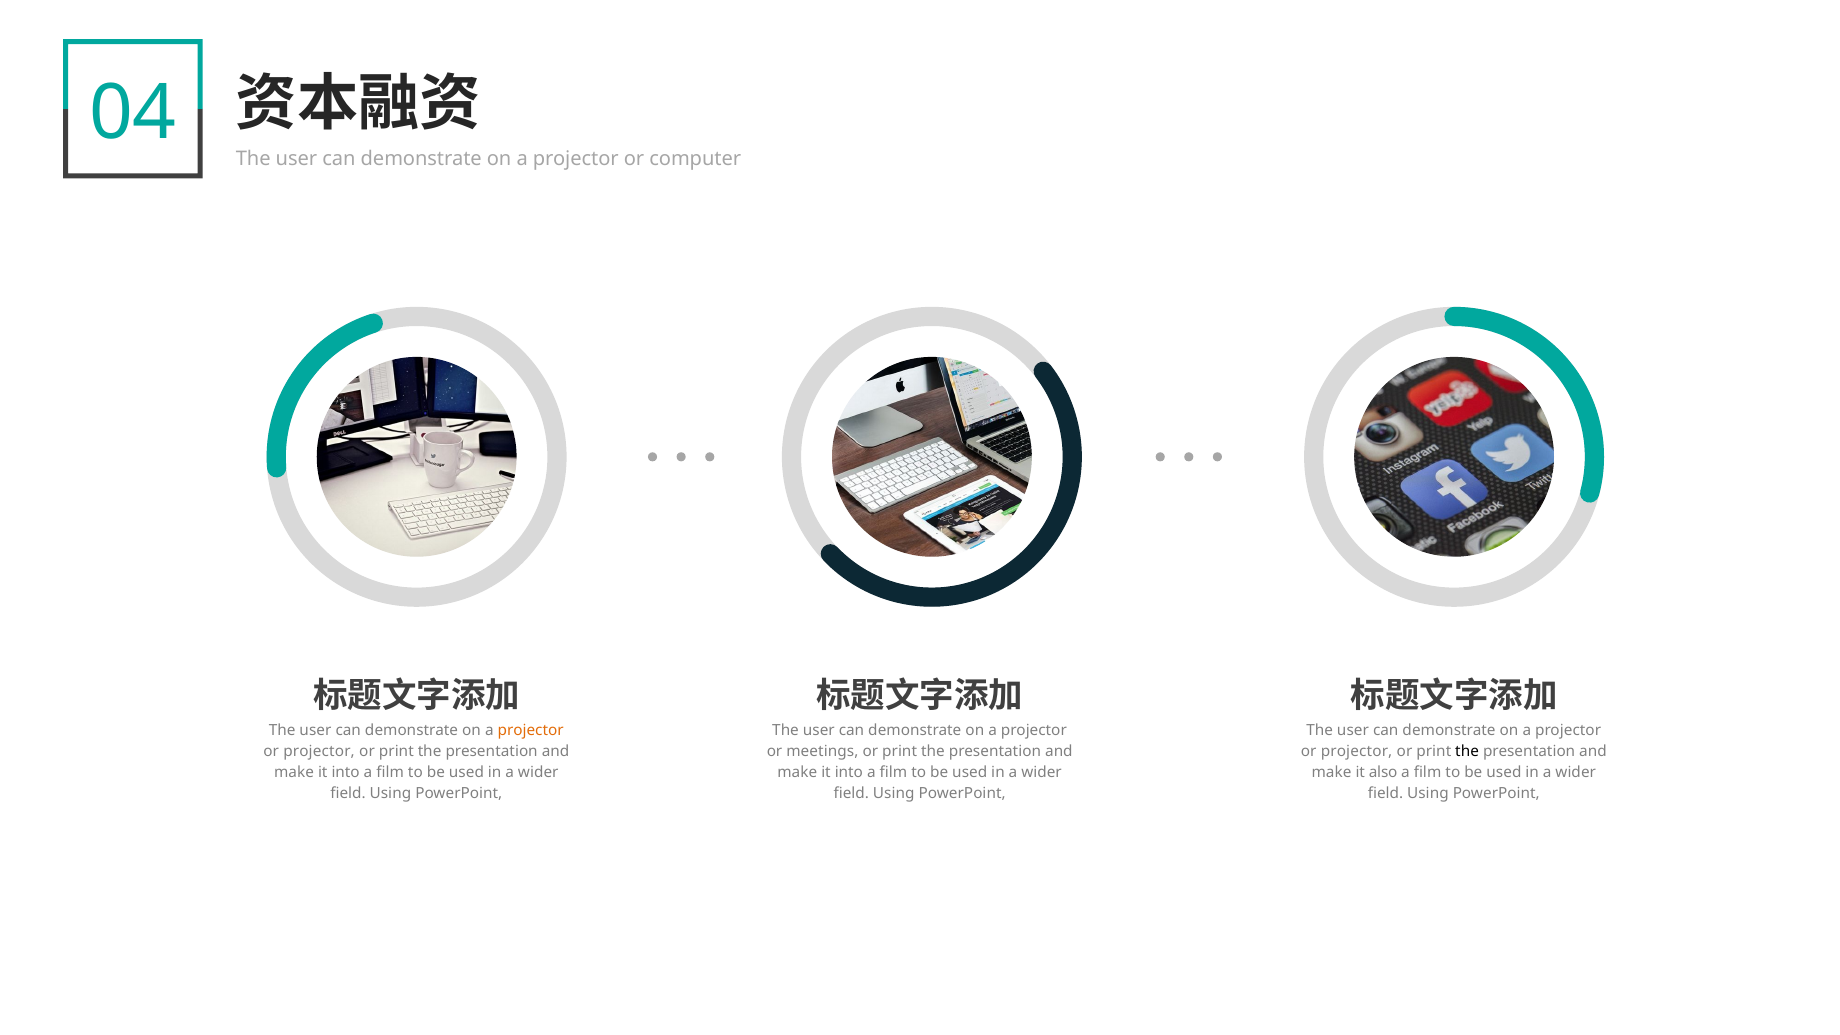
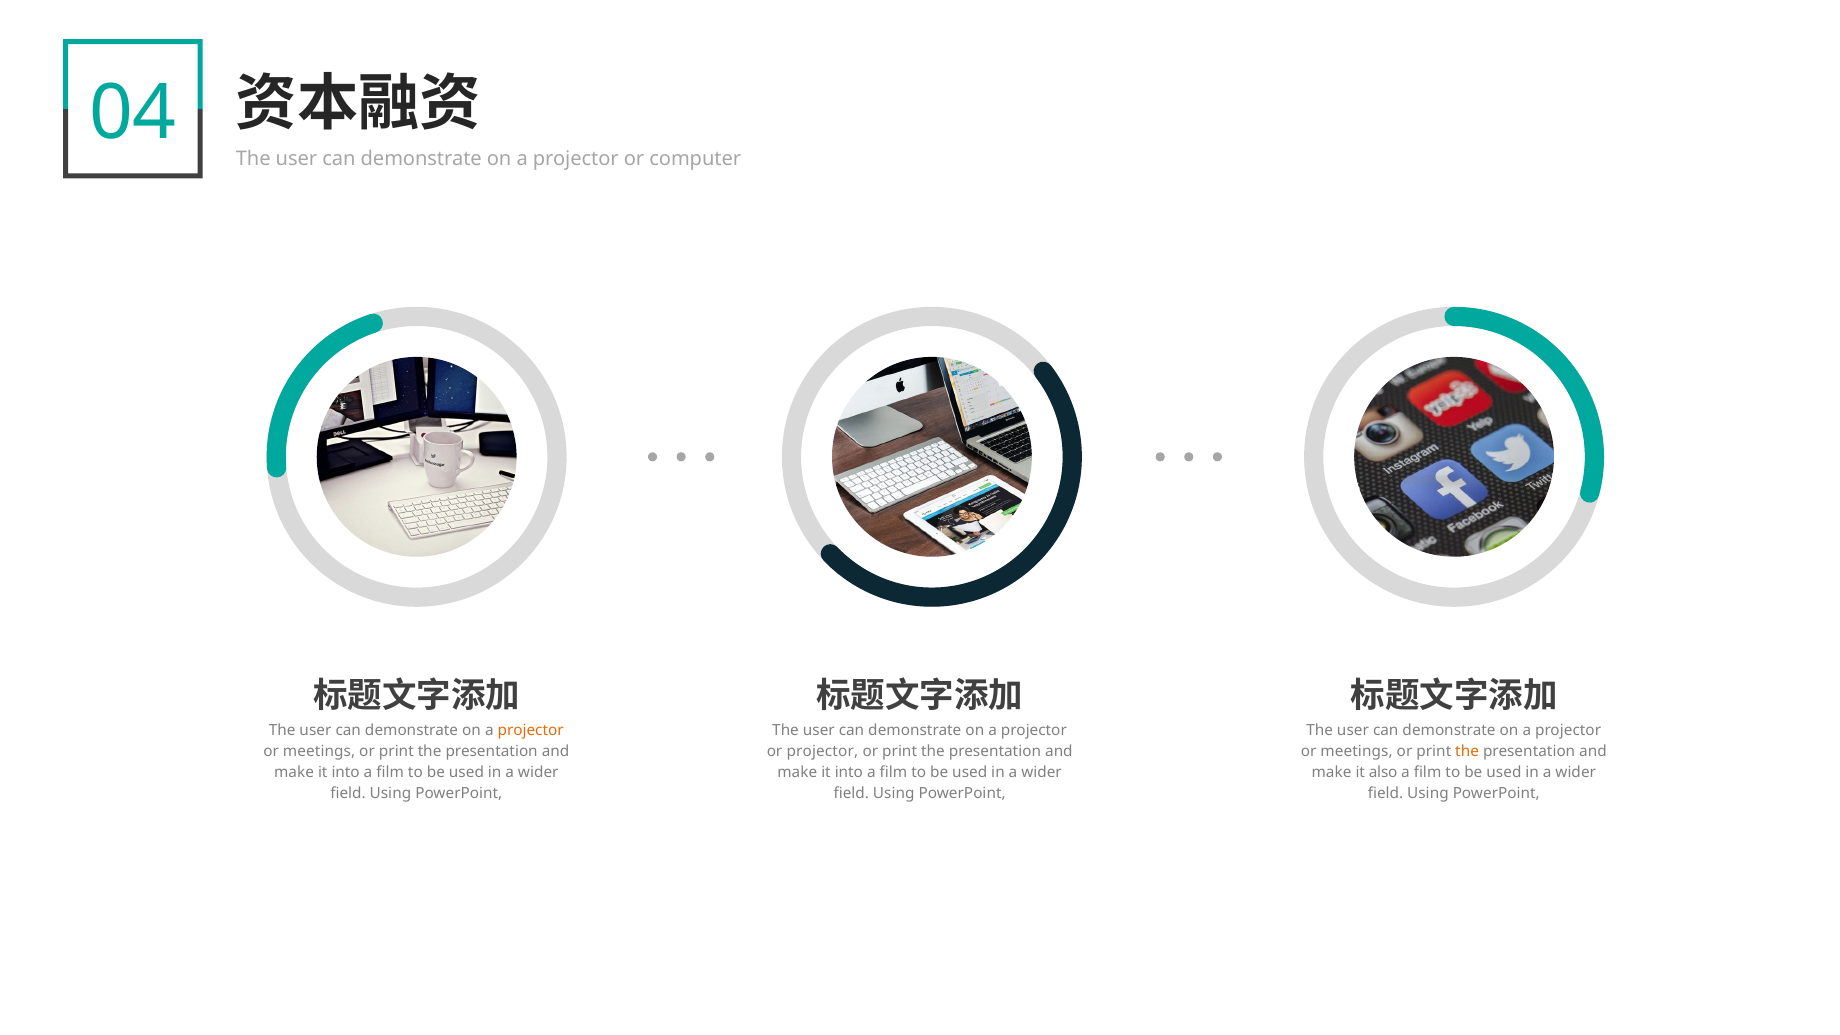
projector at (319, 752): projector -> meetings
or meetings: meetings -> projector
projector at (1357, 752): projector -> meetings
the at (1467, 752) colour: black -> orange
